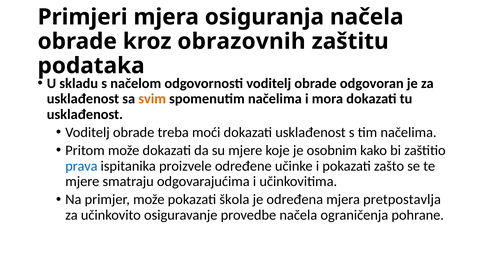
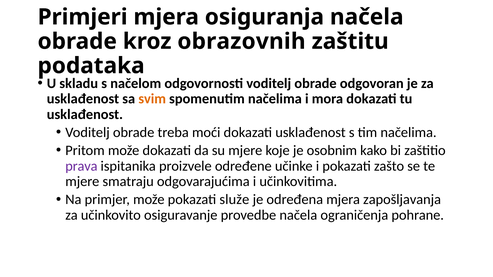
prava colour: blue -> purple
škola: škola -> služe
pretpostavlja: pretpostavlja -> zapošljavanja
